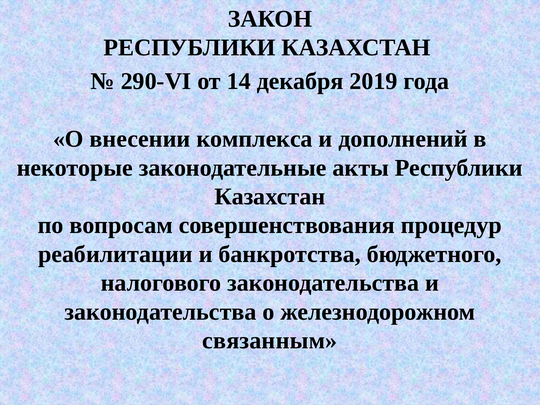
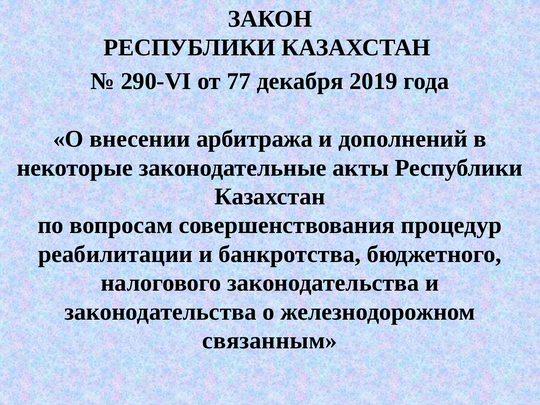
14: 14 -> 77
комплекса: комплекса -> арбитража
